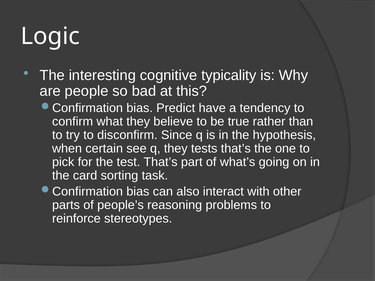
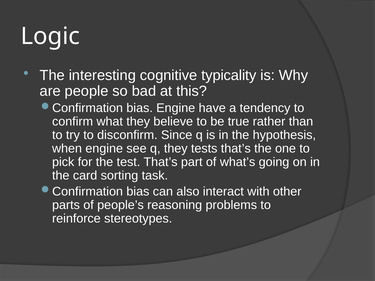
bias Predict: Predict -> Engine
when certain: certain -> engine
